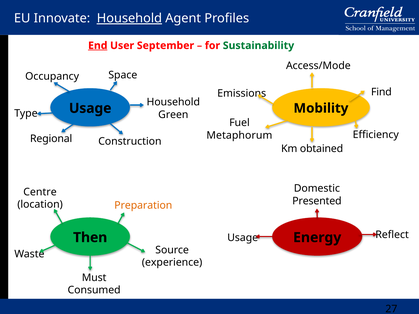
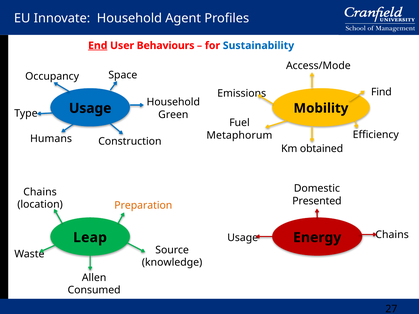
Household at (129, 18) underline: present -> none
September: September -> Behaviours
Sustainability colour: green -> blue
Regional: Regional -> Humans
Centre at (40, 192): Centre -> Chains
Reflect at (392, 235): Reflect -> Chains
Then: Then -> Leap
experience: experience -> knowledge
Must: Must -> Allen
